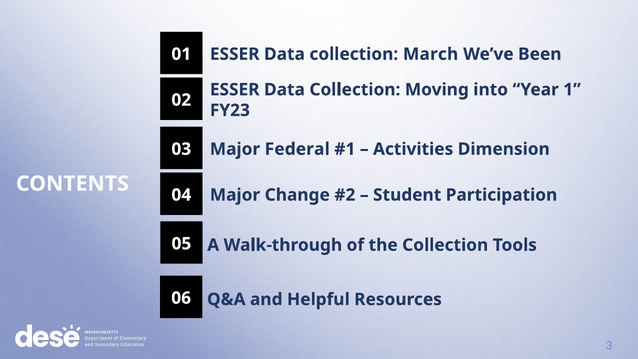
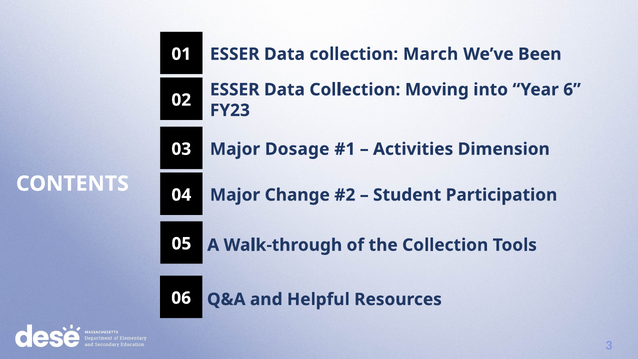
1: 1 -> 6
Federal: Federal -> Dosage
